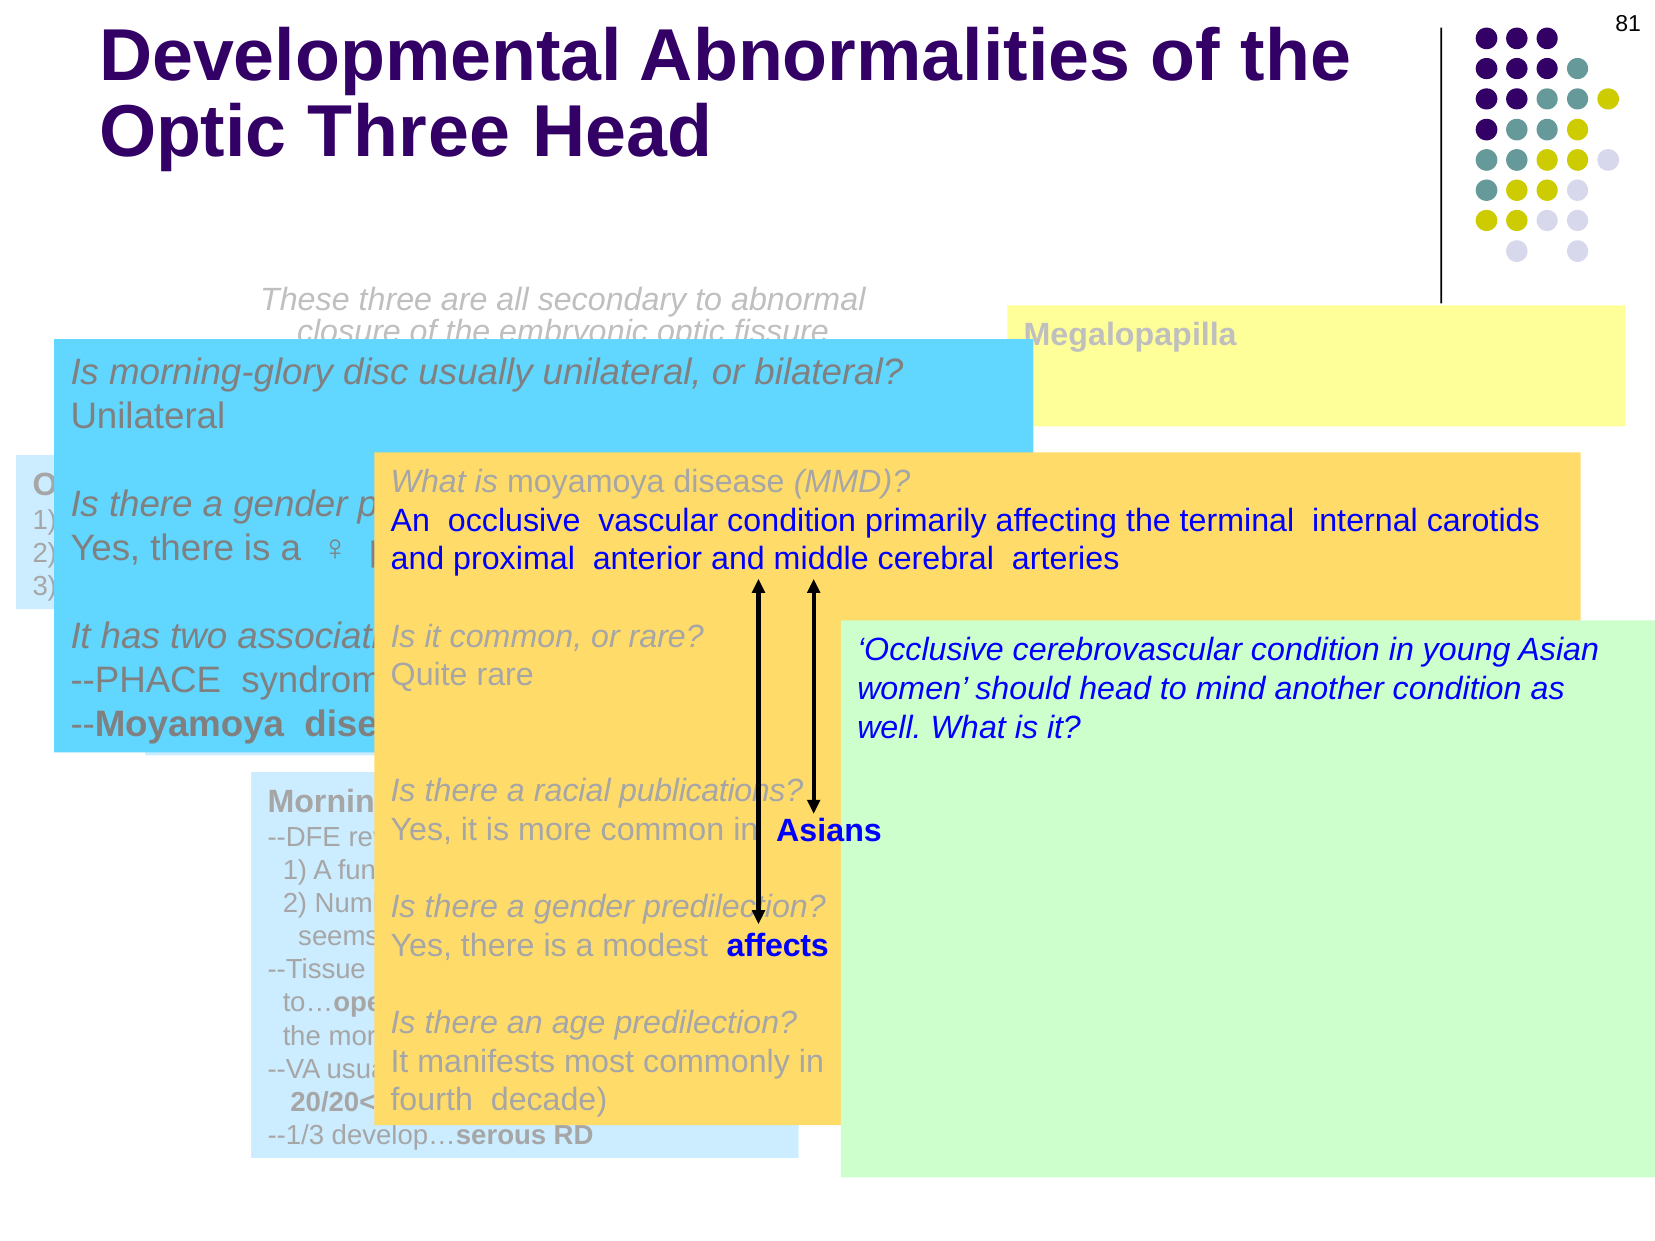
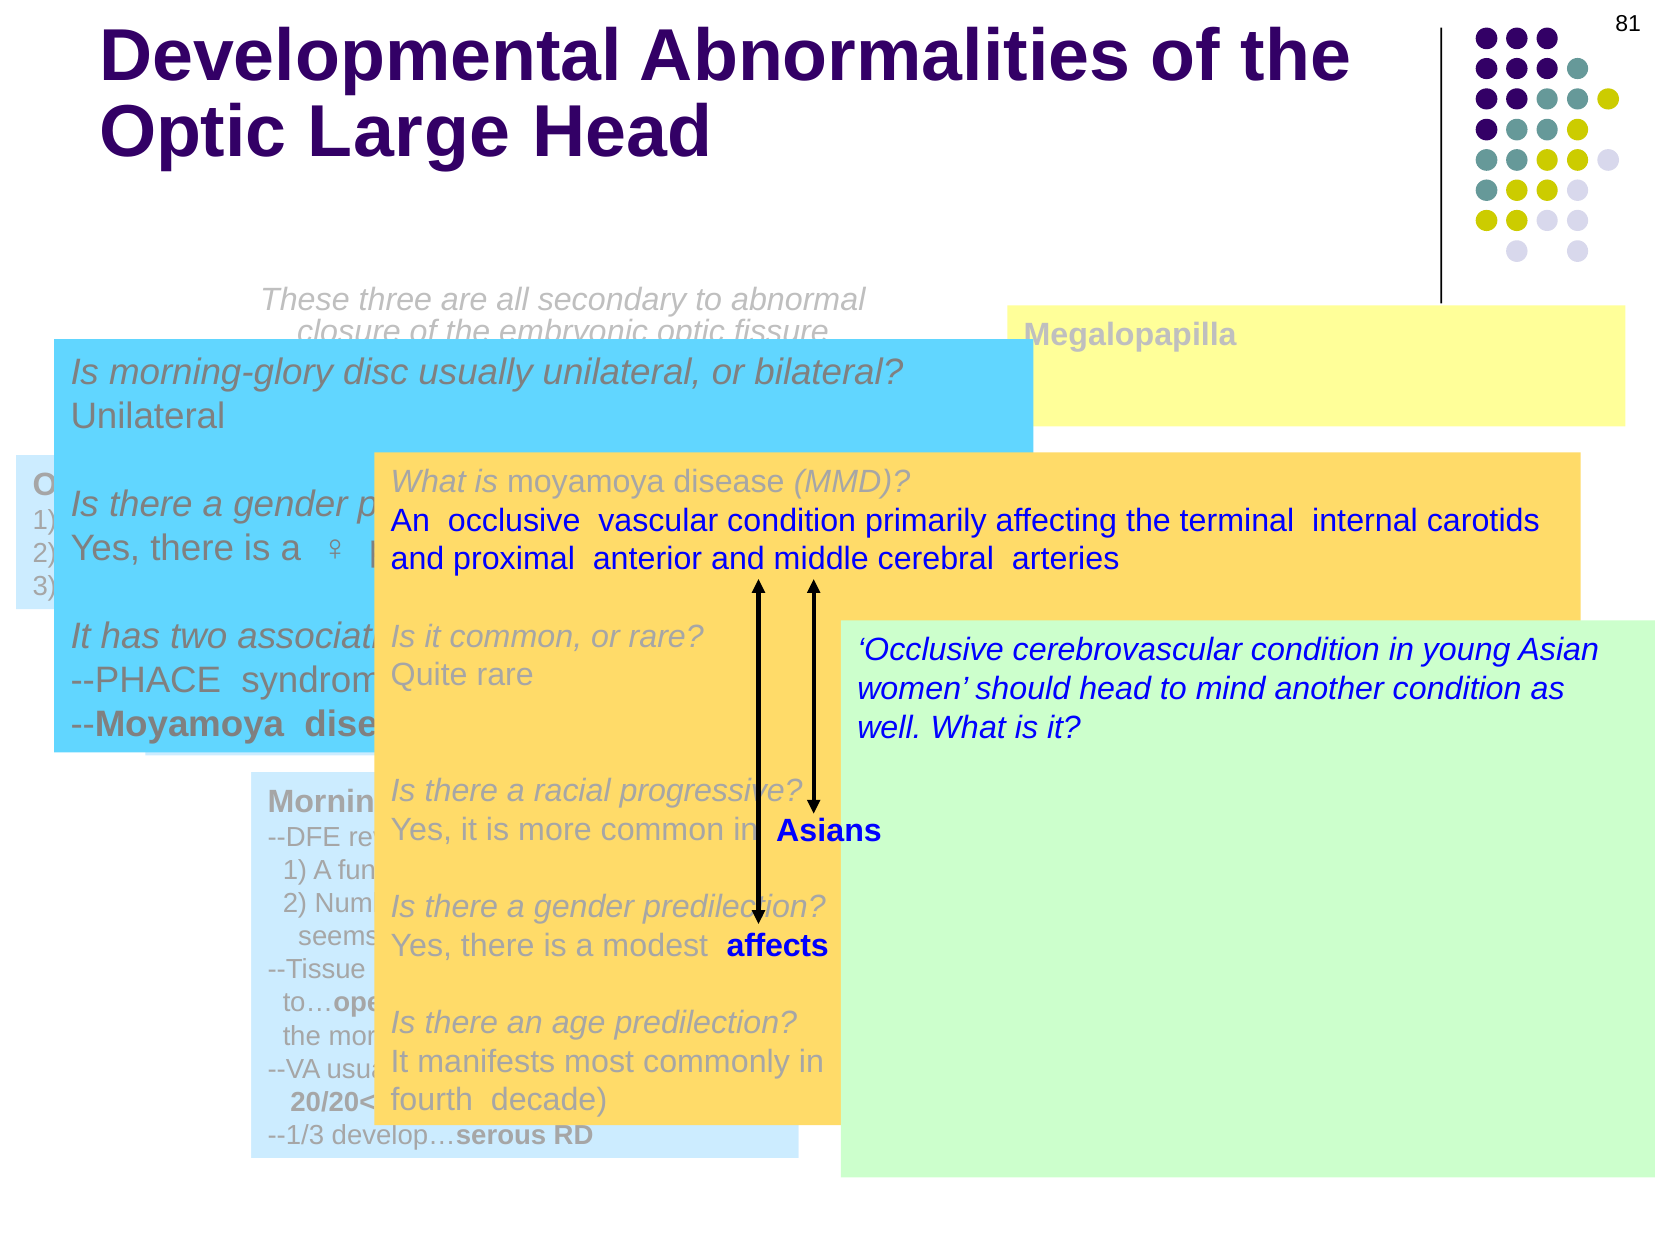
Optic Three: Three -> Large
publications: publications -> progressive
